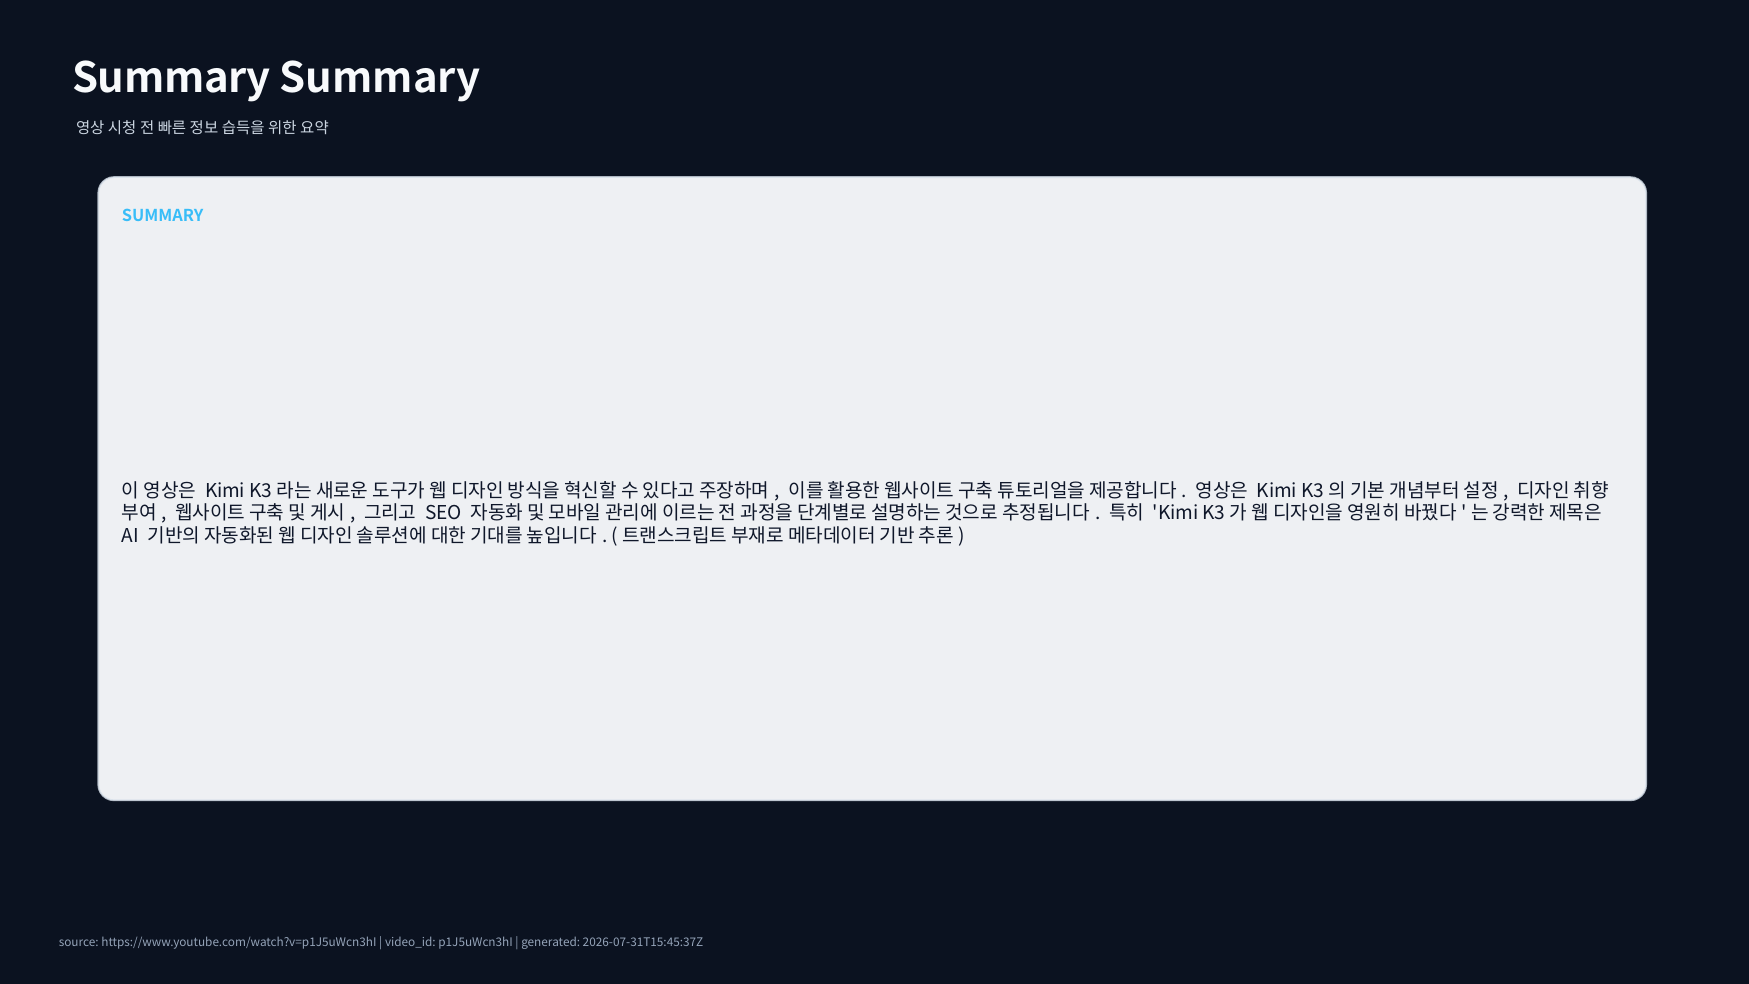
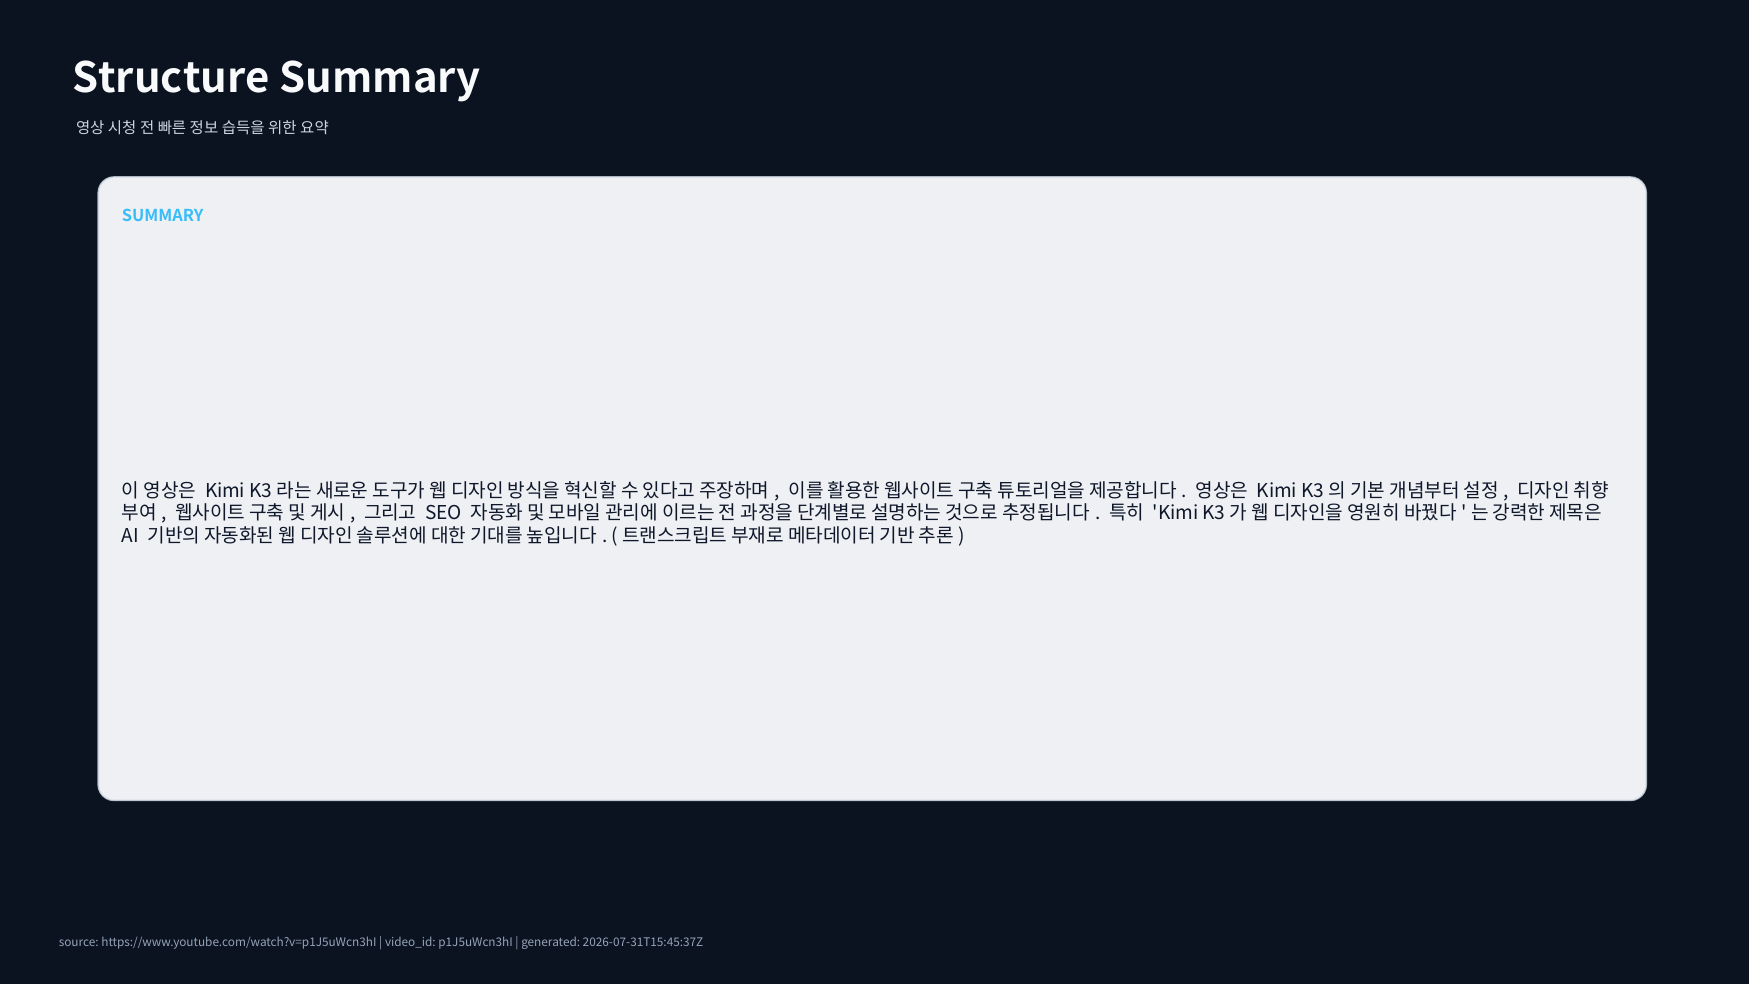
Summary at (171, 78): Summary -> Structure
